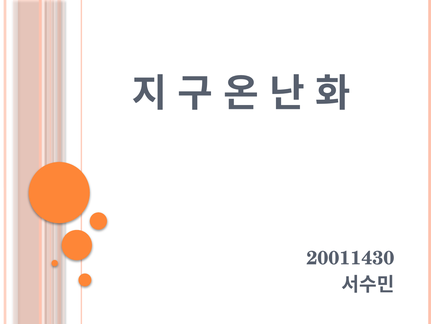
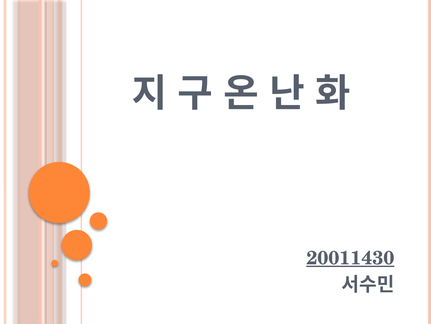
20011430 underline: none -> present
